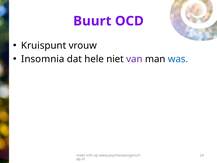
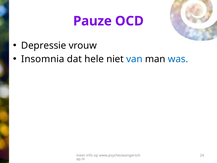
Buurt: Buurt -> Pauze
Kruispunt: Kruispunt -> Depressie
van colour: purple -> blue
